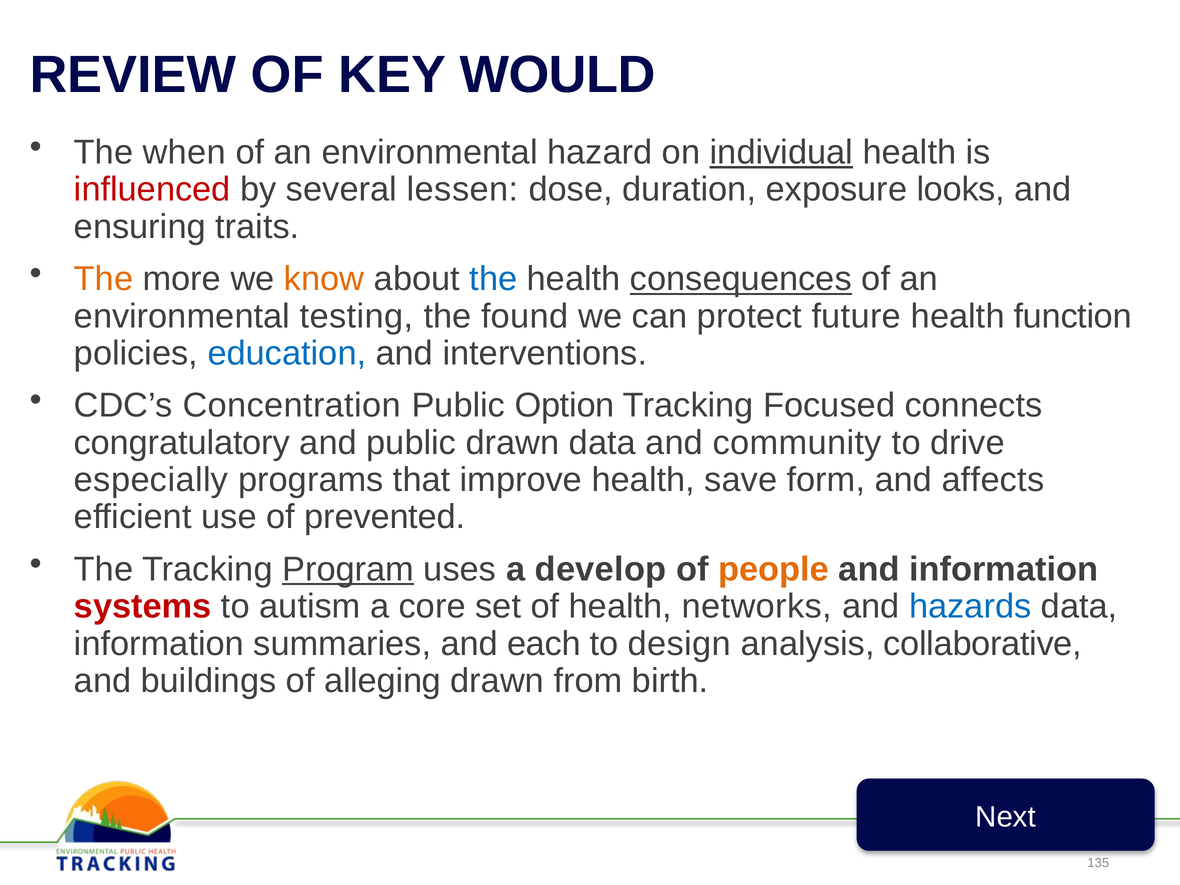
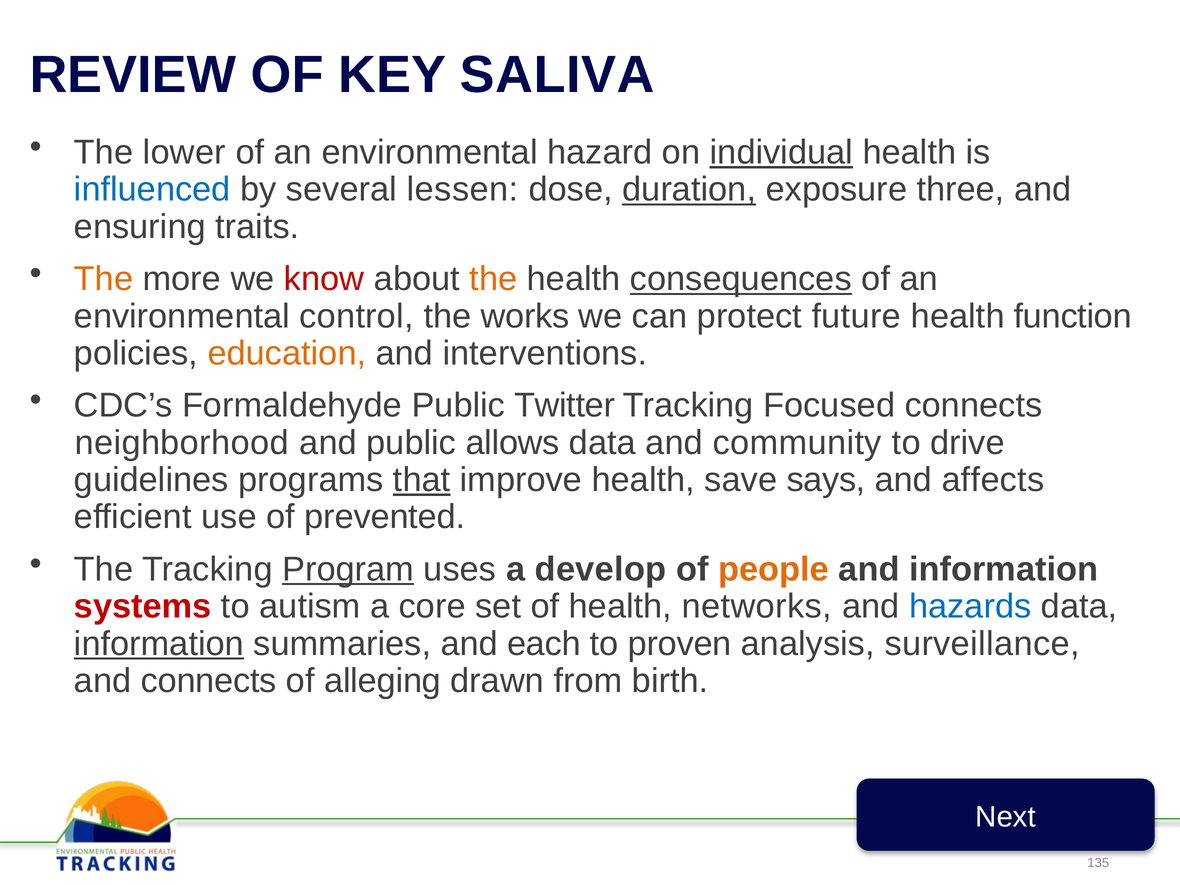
WOULD: WOULD -> SALIVA
when: when -> lower
influenced colour: red -> blue
duration underline: none -> present
looks: looks -> three
know colour: orange -> red
the at (493, 279) colour: blue -> orange
testing: testing -> control
found: found -> works
education colour: blue -> orange
Concentration: Concentration -> Formaldehyde
Option: Option -> Twitter
congratulatory: congratulatory -> neighborhood
public drawn: drawn -> allows
especially: especially -> guidelines
that underline: none -> present
form: form -> says
information at (159, 644) underline: none -> present
design: design -> proven
collaborative: collaborative -> surveillance
and buildings: buildings -> connects
